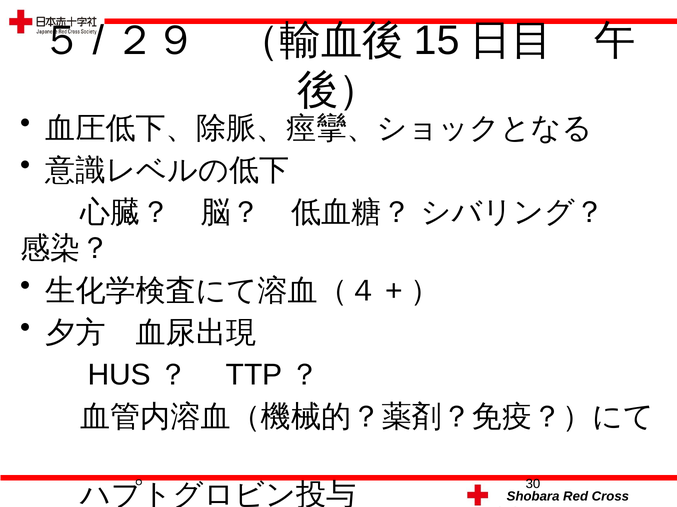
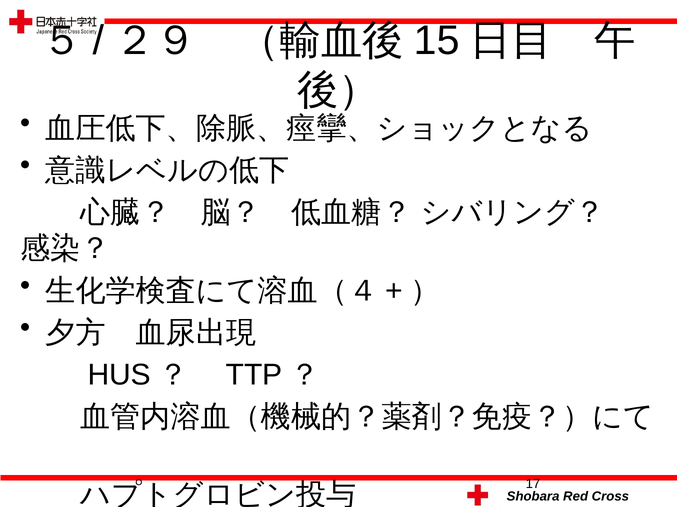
30: 30 -> 17
